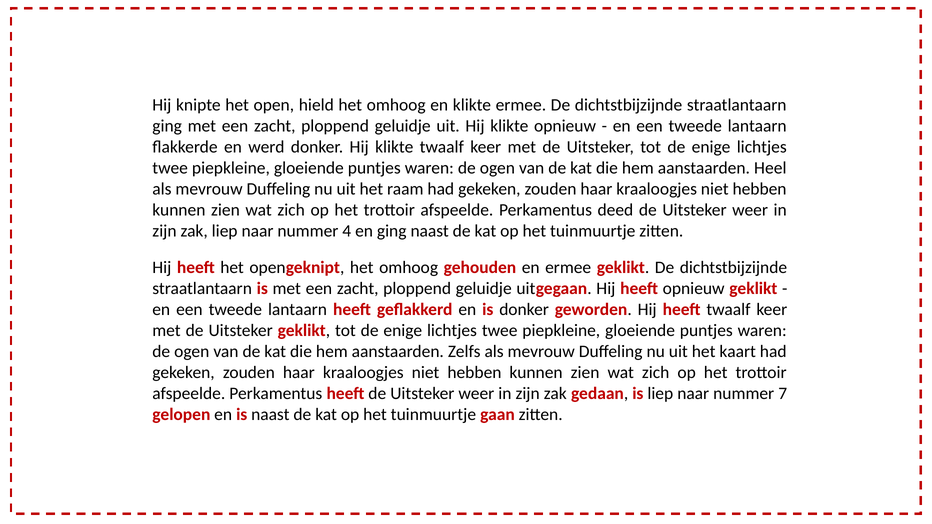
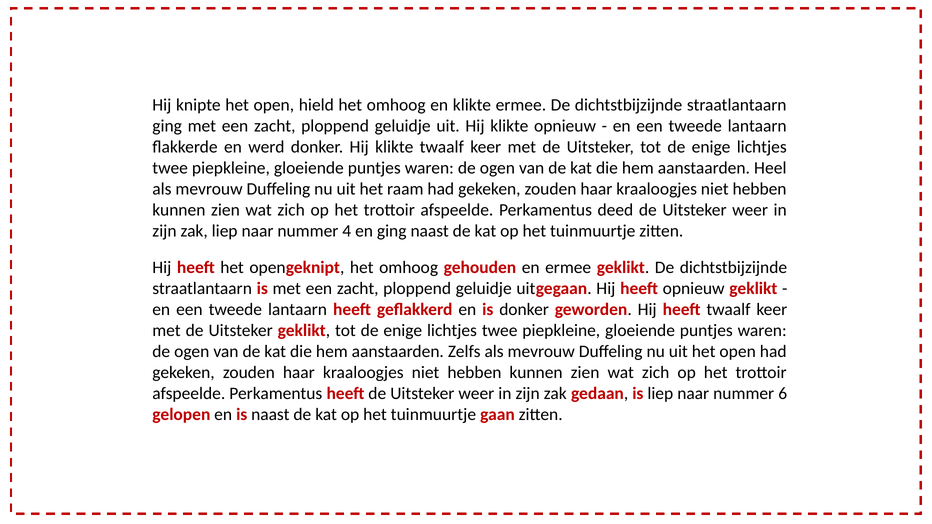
uit het kaart: kaart -> open
7: 7 -> 6
